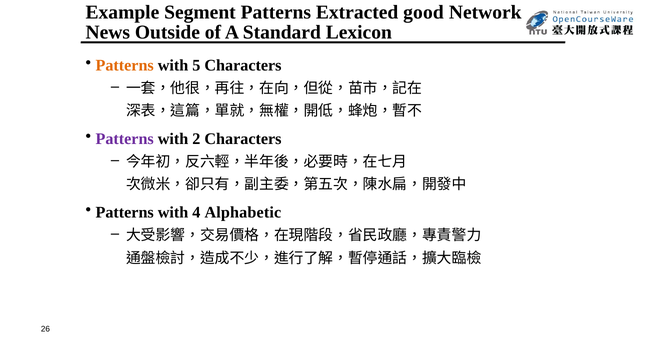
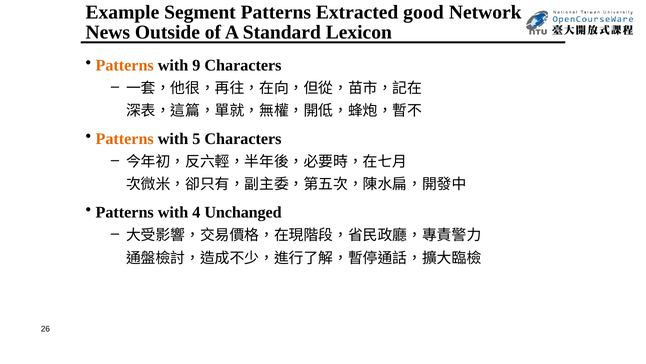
5: 5 -> 9
Patterns at (125, 139) colour: purple -> orange
2: 2 -> 5
Alphabetic: Alphabetic -> Unchanged
